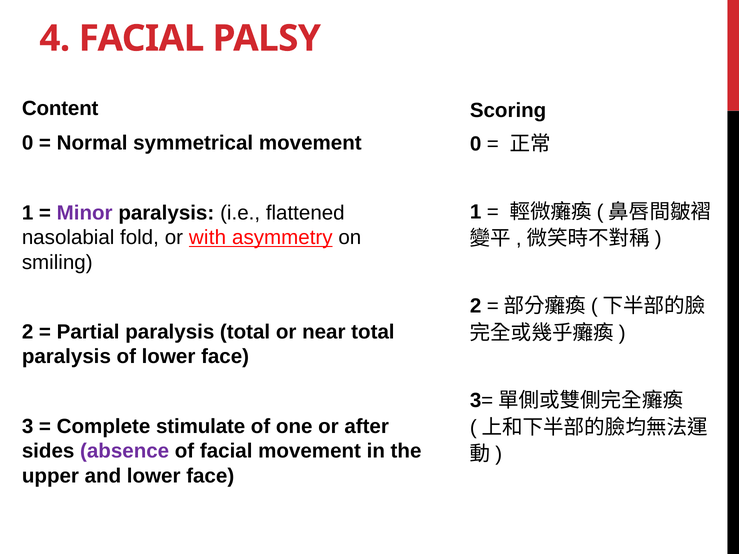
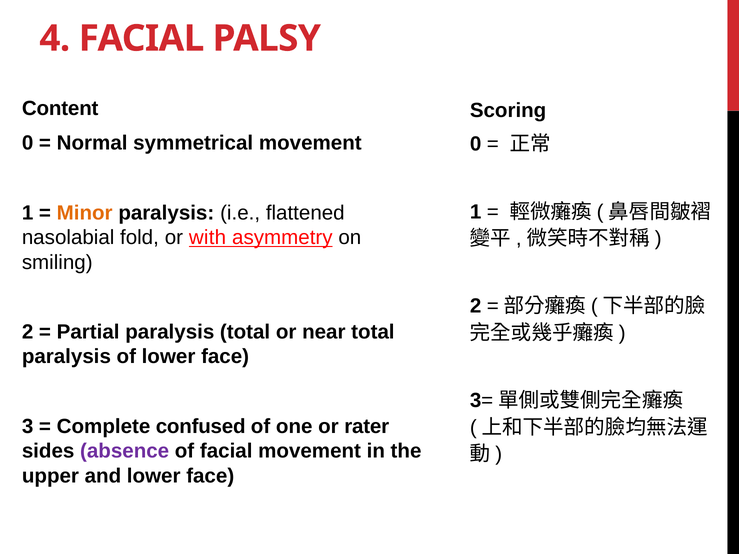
Minor colour: purple -> orange
stimulate: stimulate -> confused
after: after -> rater
